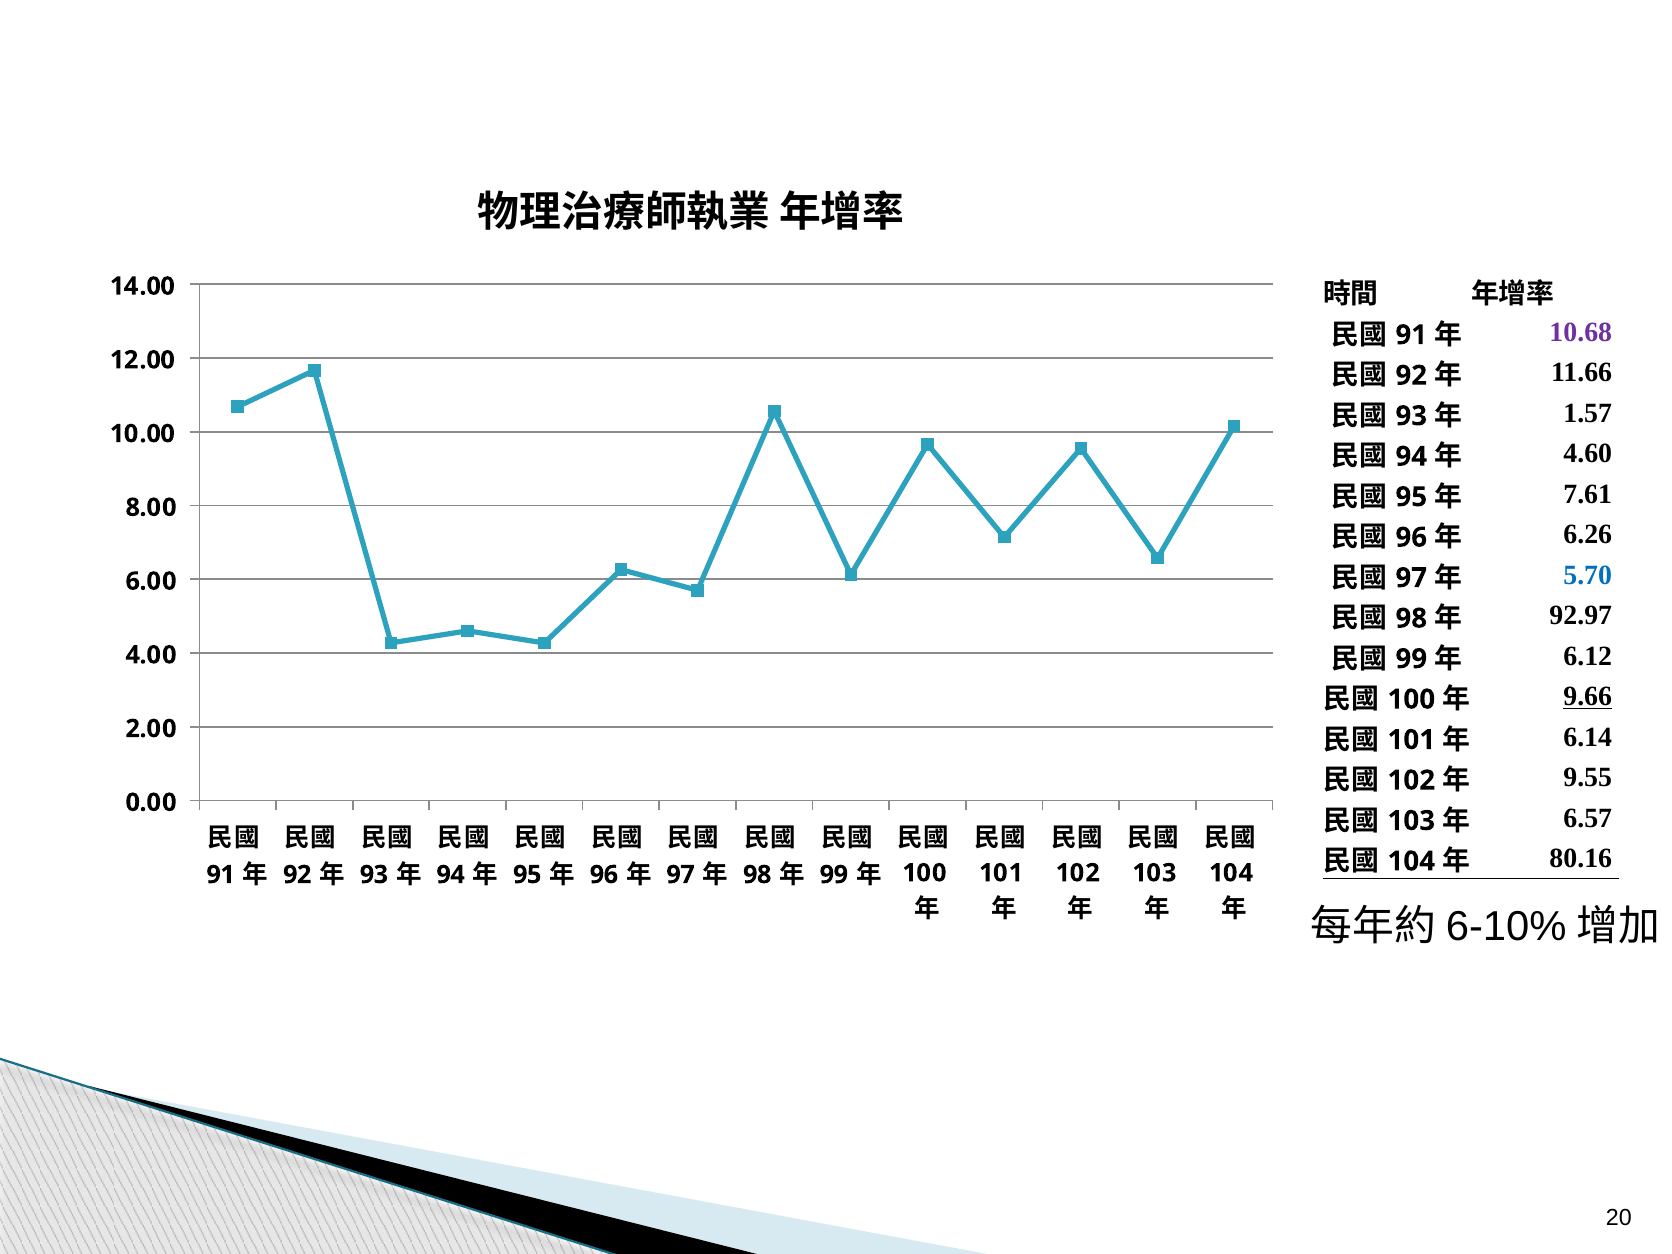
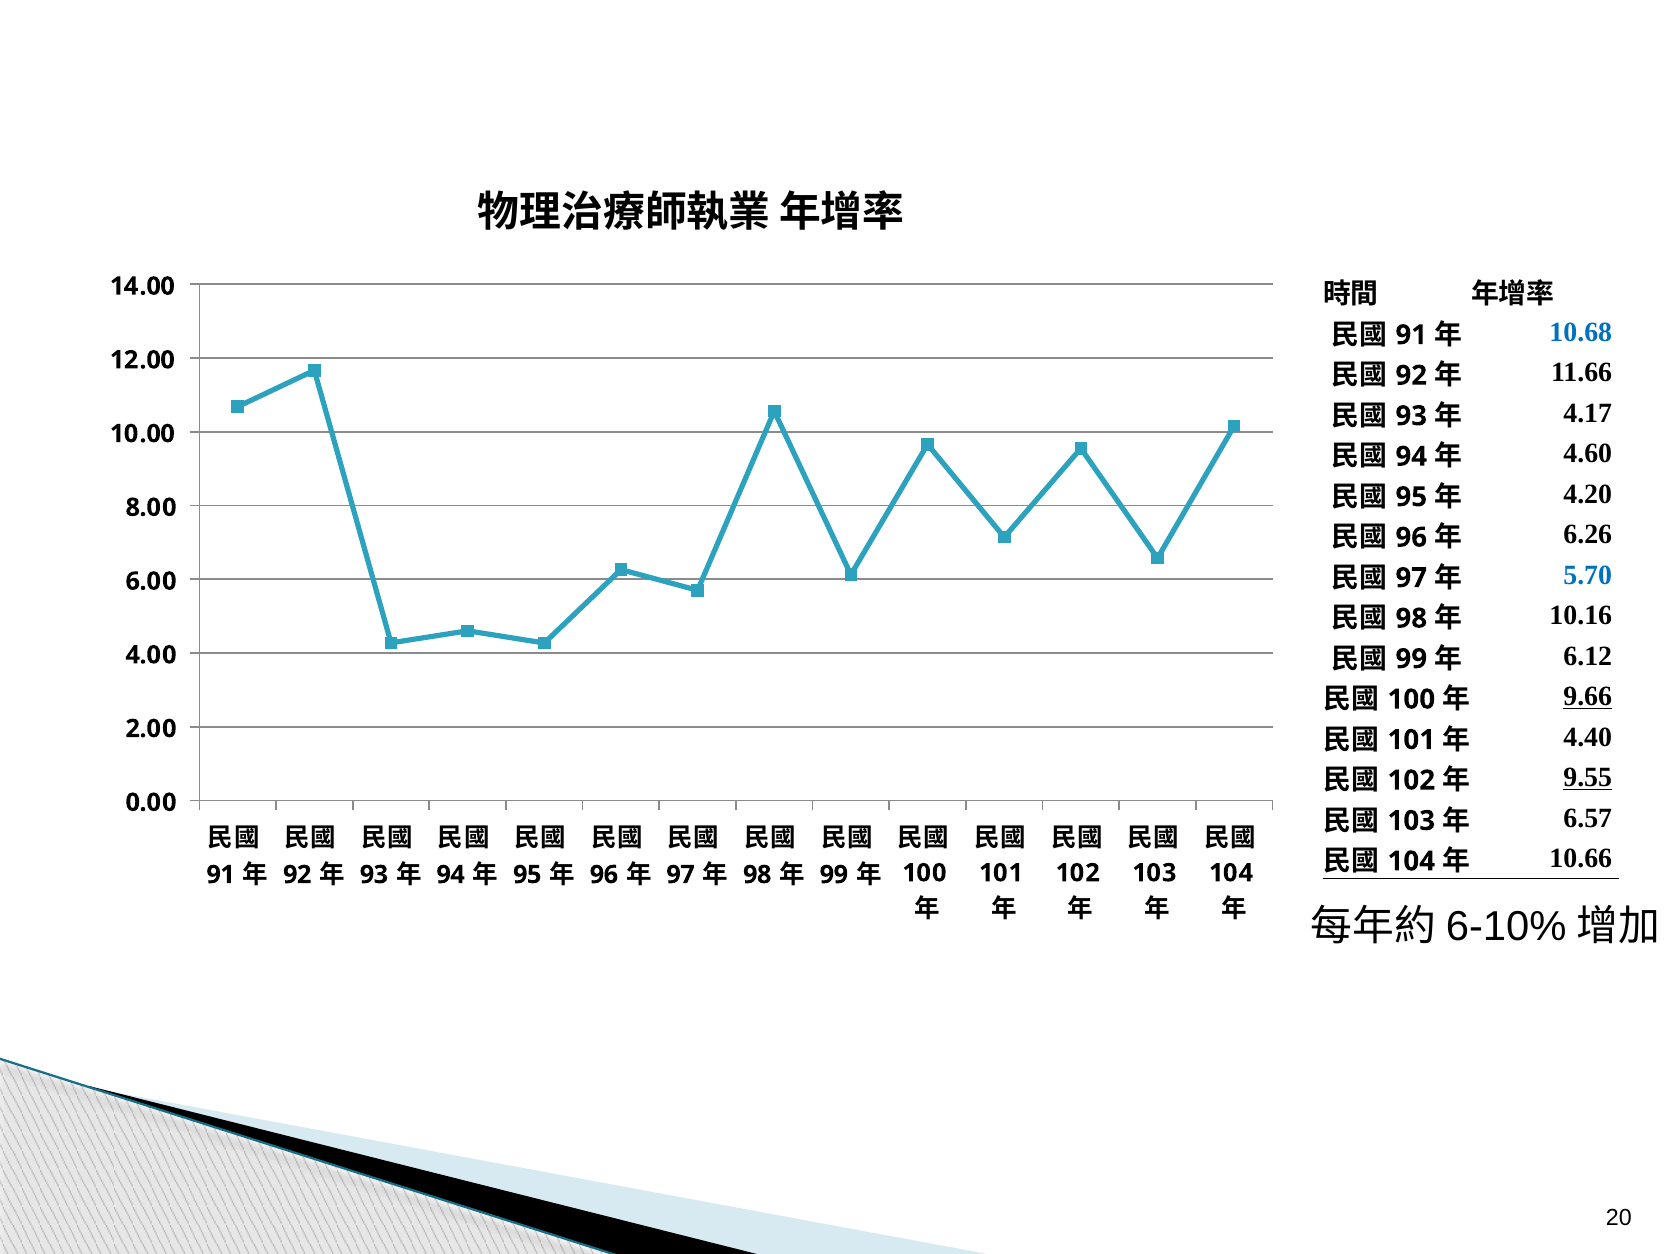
10.68 colour: purple -> blue
1.57: 1.57 -> 4.17
7.61: 7.61 -> 4.20
92.97: 92.97 -> 10.16
6.14: 6.14 -> 4.40
9.55 underline: none -> present
80.16: 80.16 -> 10.66
